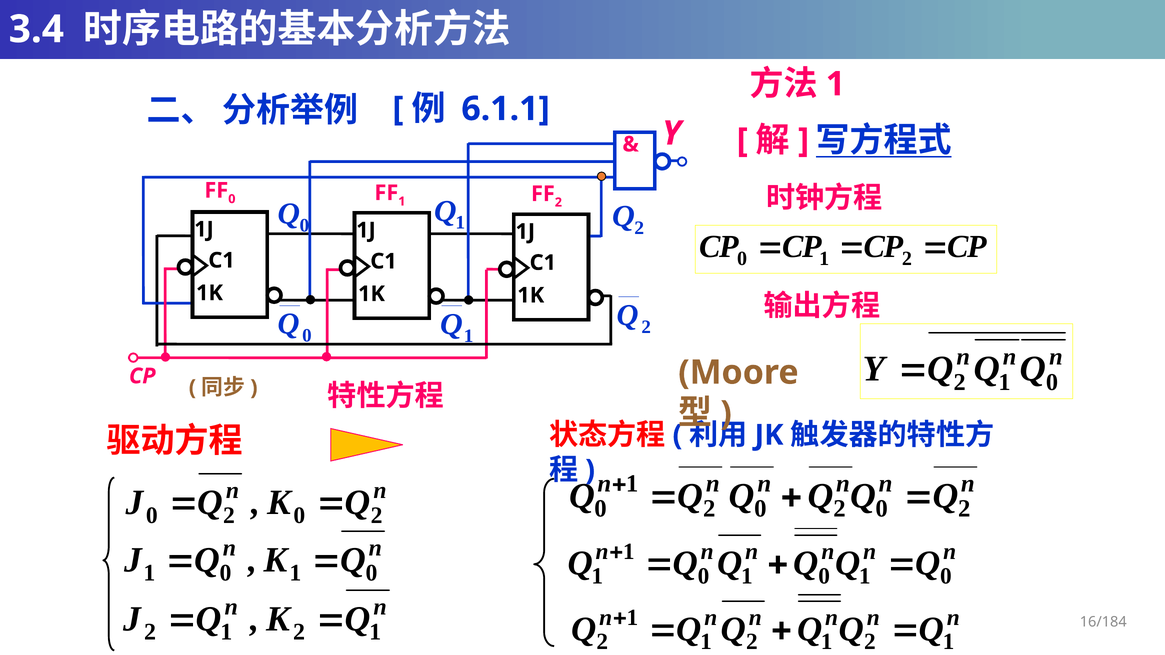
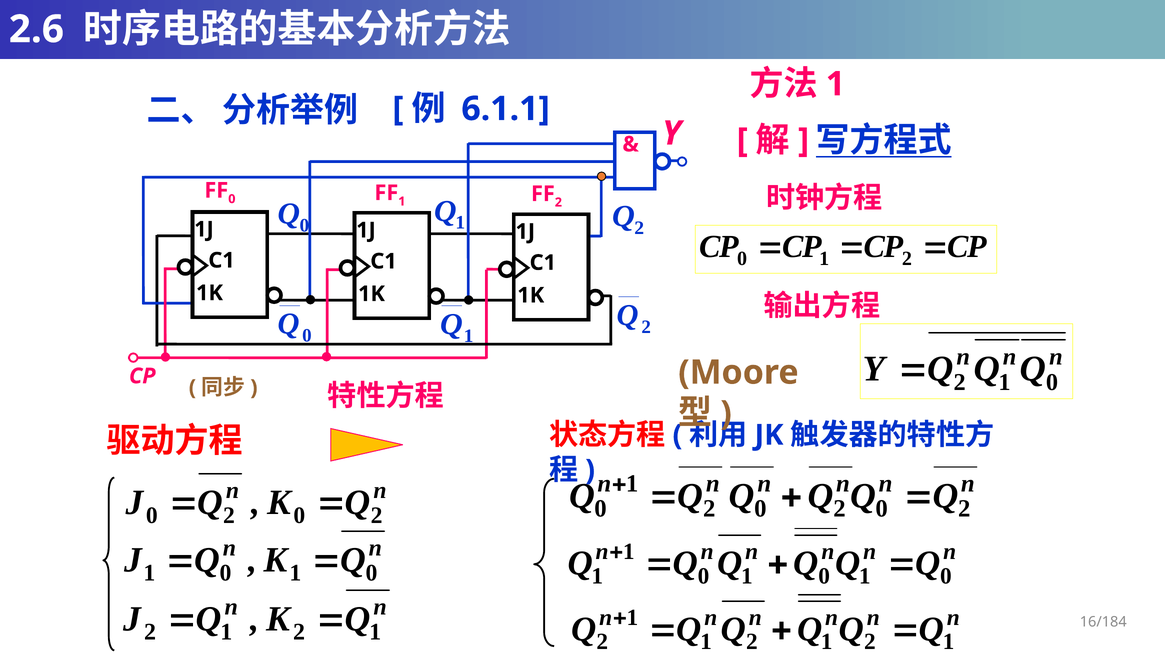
3.4: 3.4 -> 2.6
